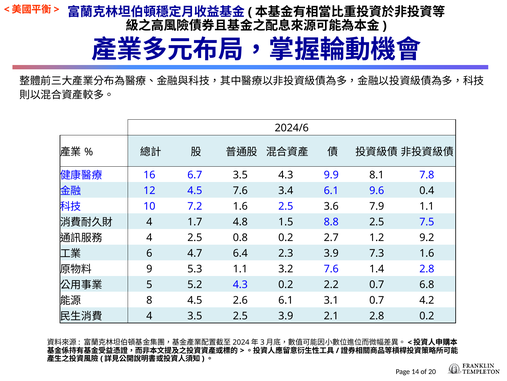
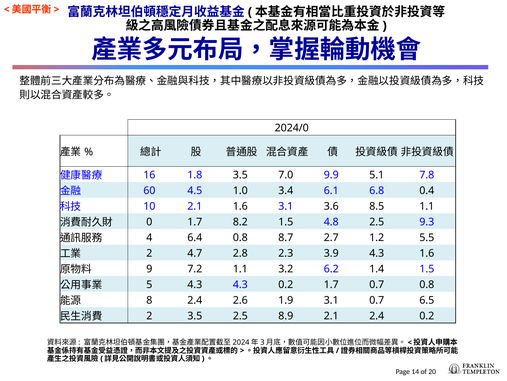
2024/6: 2024/6 -> 2024/0
6.7: 6.7 -> 1.8
3.5 4.3: 4.3 -> 7.0
8.1: 8.1 -> 5.1
12: 12 -> 60
4.5 7.6: 7.6 -> 1.0
9.6: 9.6 -> 6.8
10 7.2: 7.2 -> 2.1
1.6 2.5: 2.5 -> 3.1
7.9: 7.9 -> 8.5
4 at (149, 221): 4 -> 0
4.8: 4.8 -> 8.2
8.8: 8.8 -> 4.8
7.5: 7.5 -> 9.3
4 2.5: 2.5 -> 6.4
0.8 0.2: 0.2 -> 8.7
9.2: 9.2 -> 5.5
6 at (149, 253): 6 -> 2
6.4: 6.4 -> 2.8
3.9 7.3: 7.3 -> 4.3
5.3: 5.3 -> 7.2
3.2 7.6: 7.6 -> 6.2
1.4 2.8: 2.8 -> 1.5
5 5.2: 5.2 -> 4.3
0.2 2.2: 2.2 -> 1.7
0.7 6.8: 6.8 -> 0.8
8 4.5: 4.5 -> 2.4
2.6 6.1: 6.1 -> 1.9
4.2: 4.2 -> 6.5
4 at (149, 315): 4 -> 2
2.5 3.9: 3.9 -> 8.9
2.1 2.8: 2.8 -> 2.4
